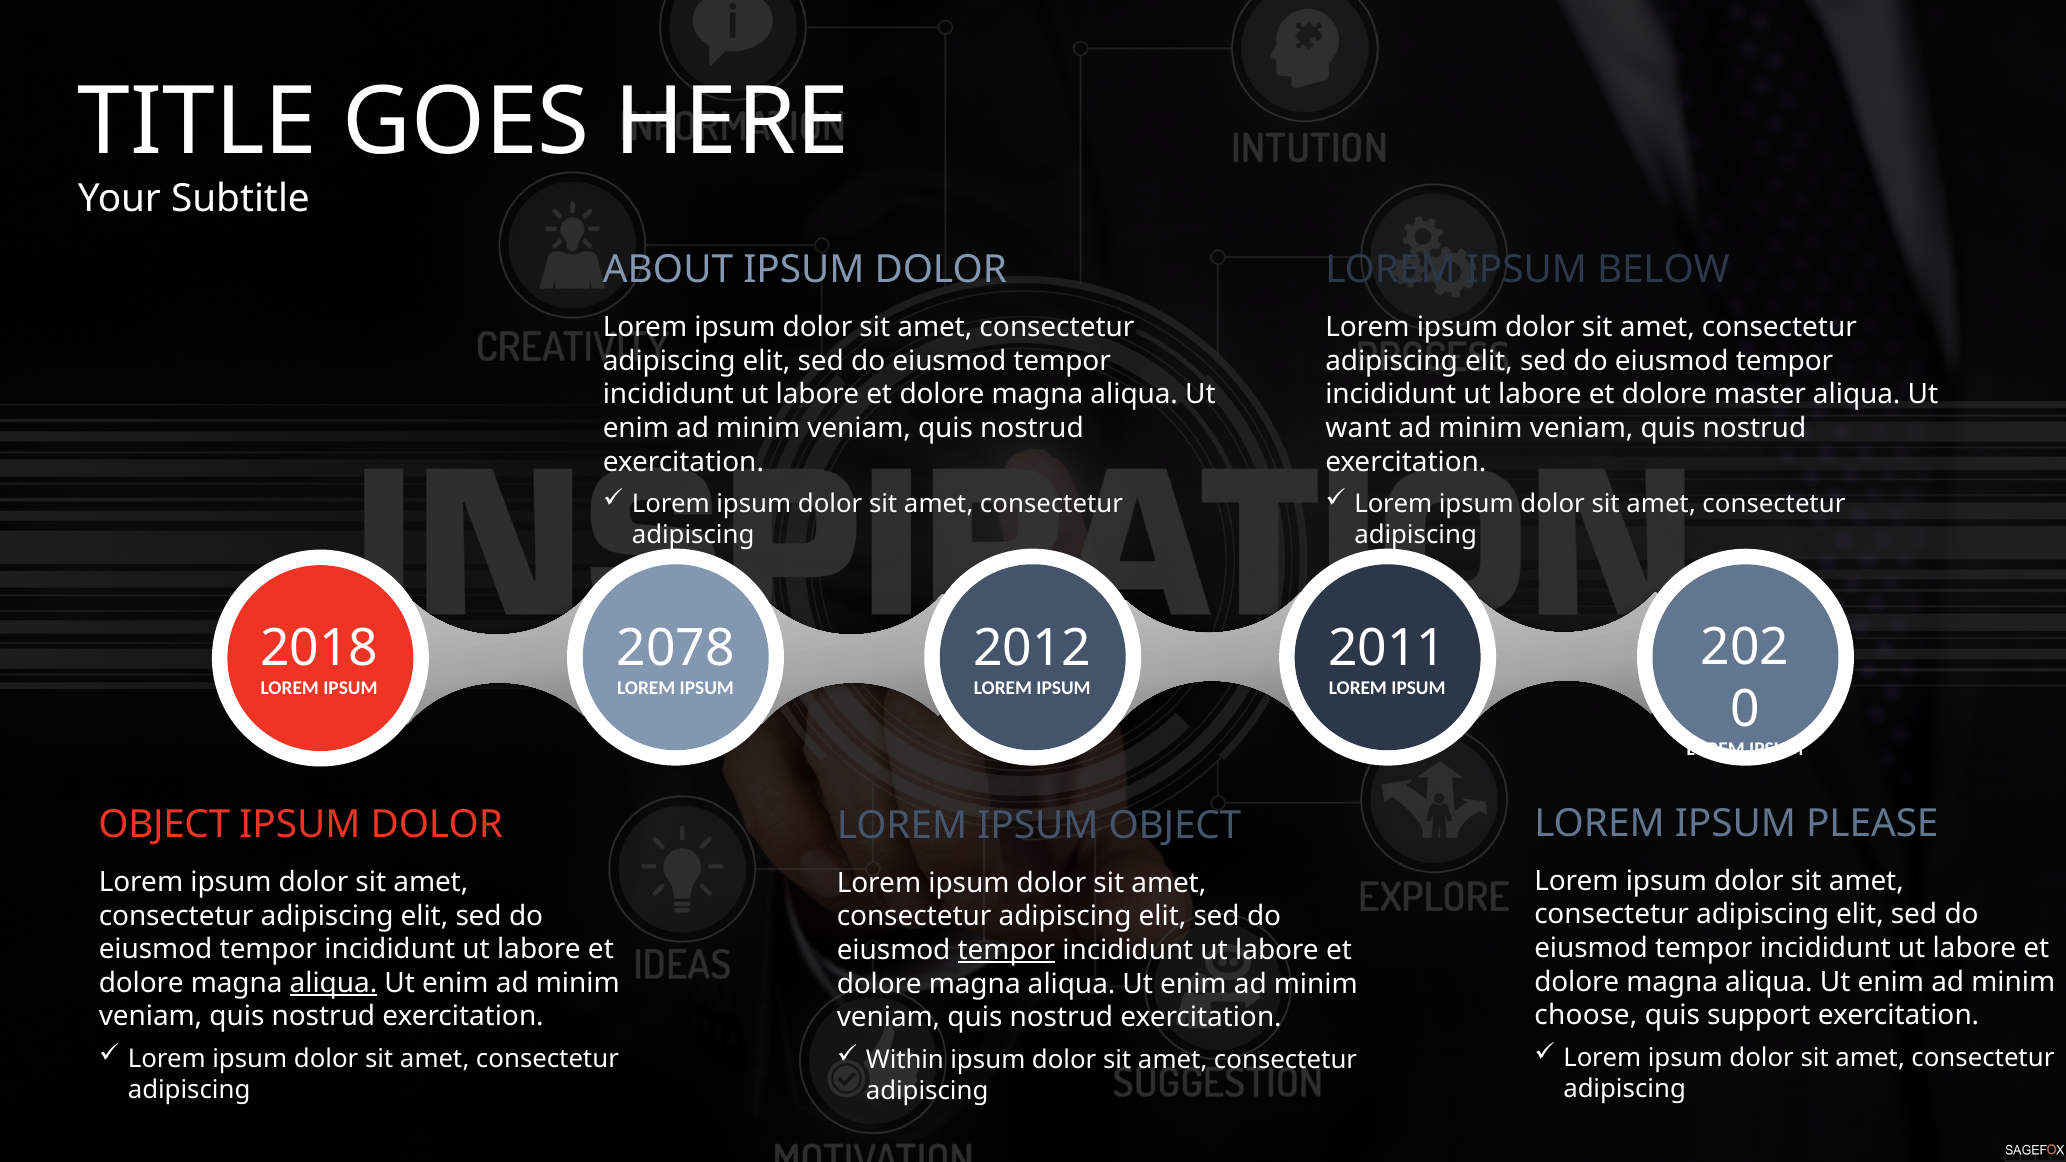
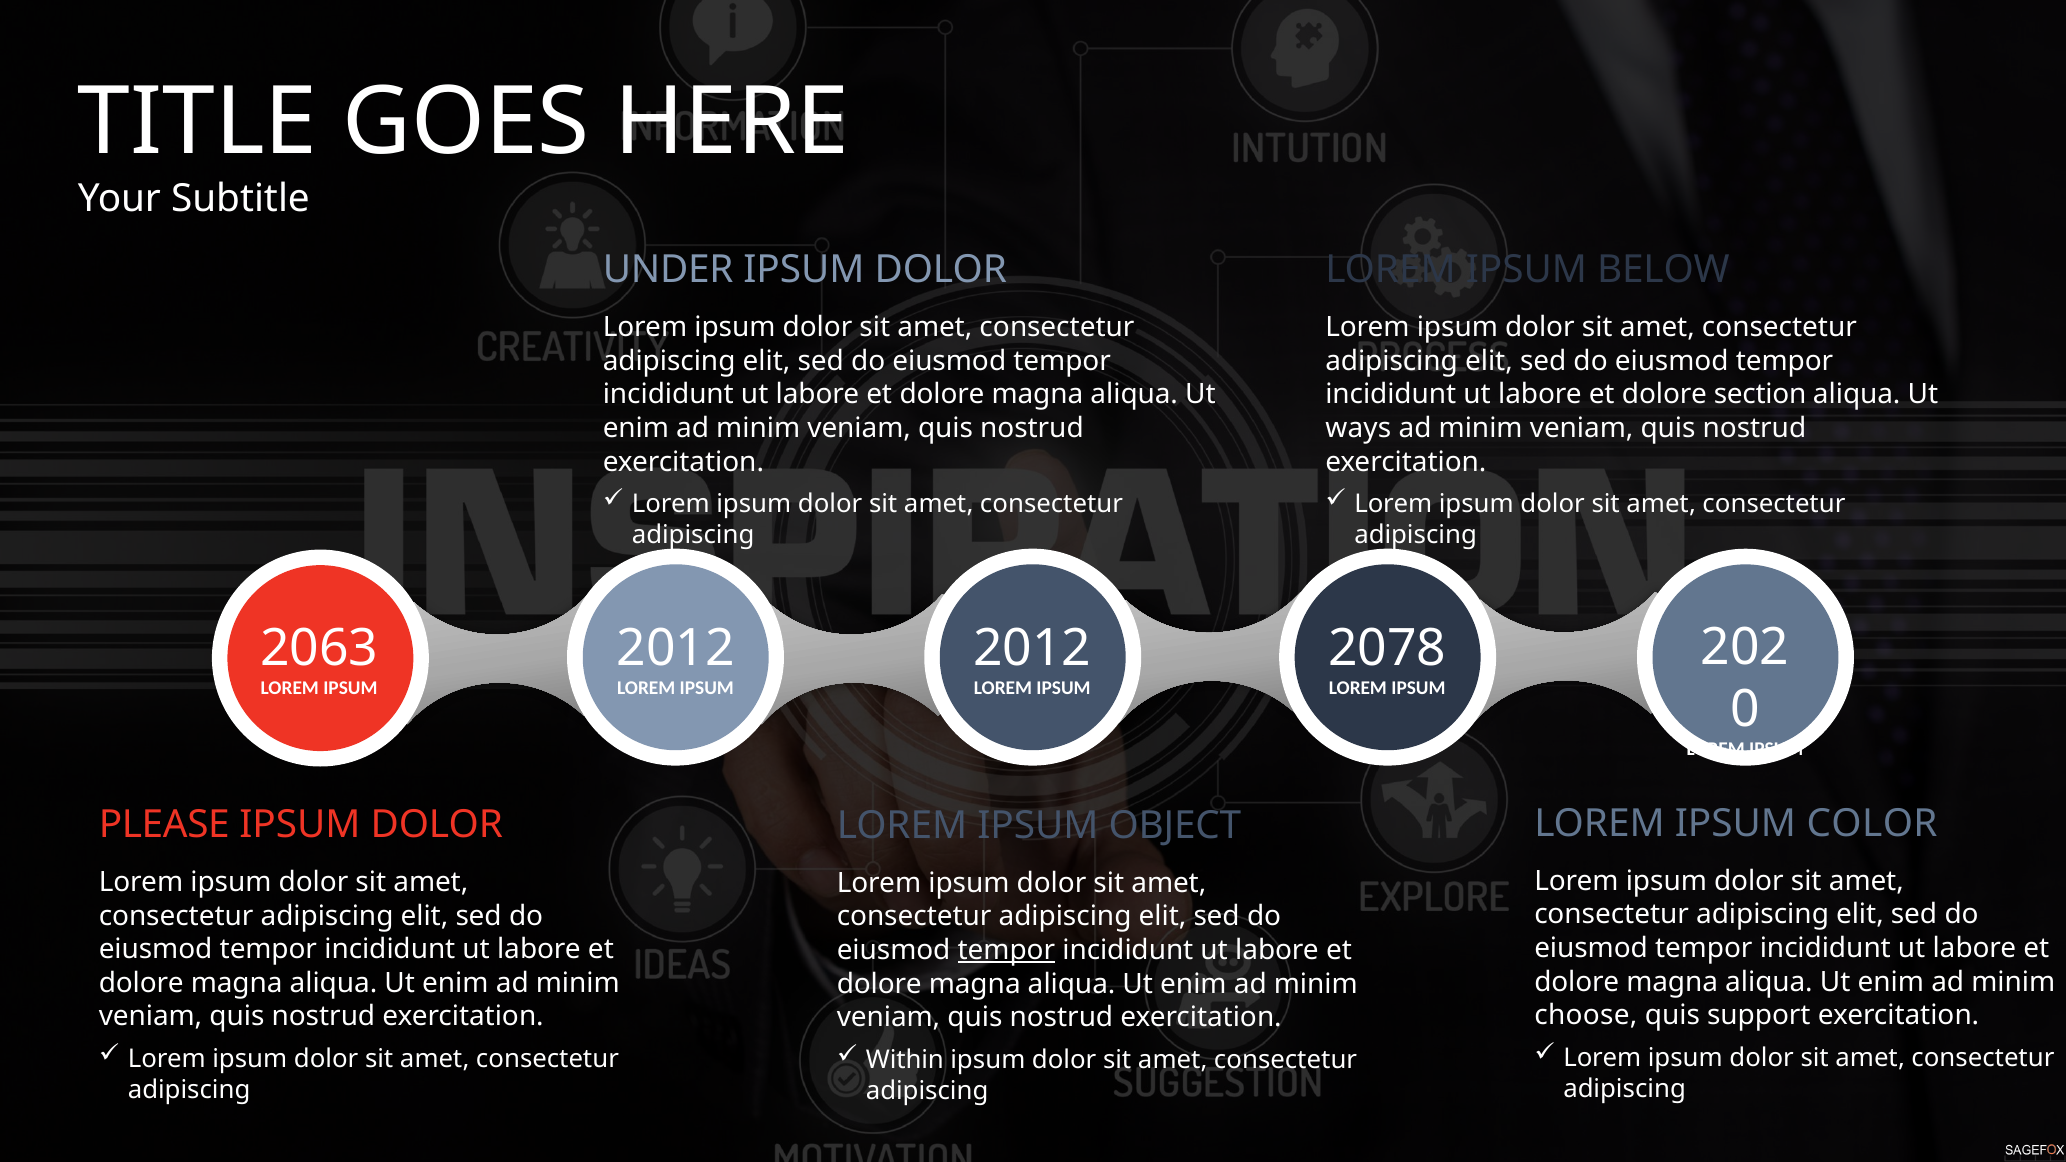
ABOUT: ABOUT -> UNDER
master: master -> section
want: want -> ways
2018: 2018 -> 2063
2078 at (676, 648): 2078 -> 2012
2011: 2011 -> 2078
PLEASE: PLEASE -> COLOR
OBJECT at (164, 825): OBJECT -> PLEASE
aliqua at (334, 983) underline: present -> none
